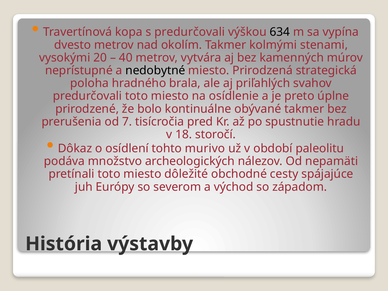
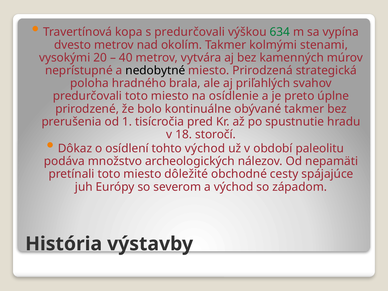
634 colour: black -> green
7: 7 -> 1
tohto murivo: murivo -> východ
